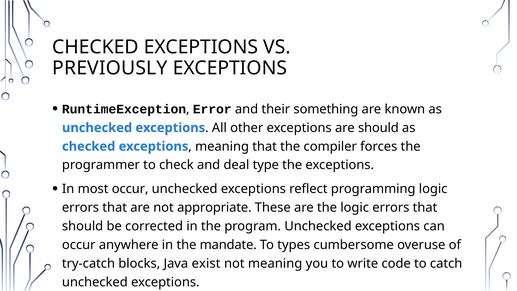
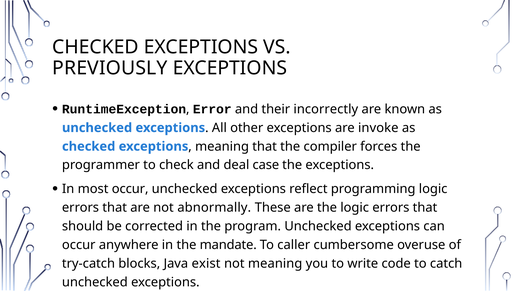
something: something -> incorrectly
are should: should -> invoke
type: type -> case
appropriate: appropriate -> abnormally
types: types -> caller
